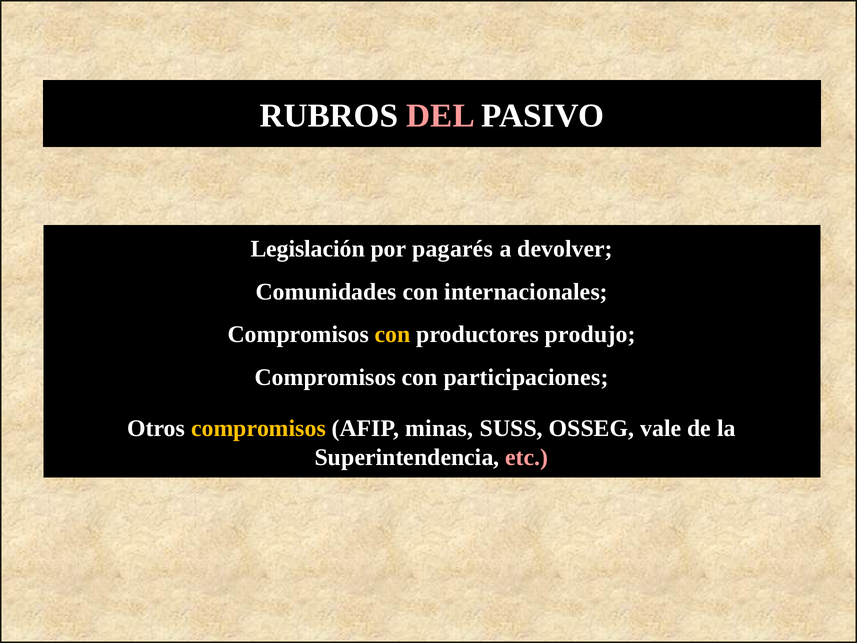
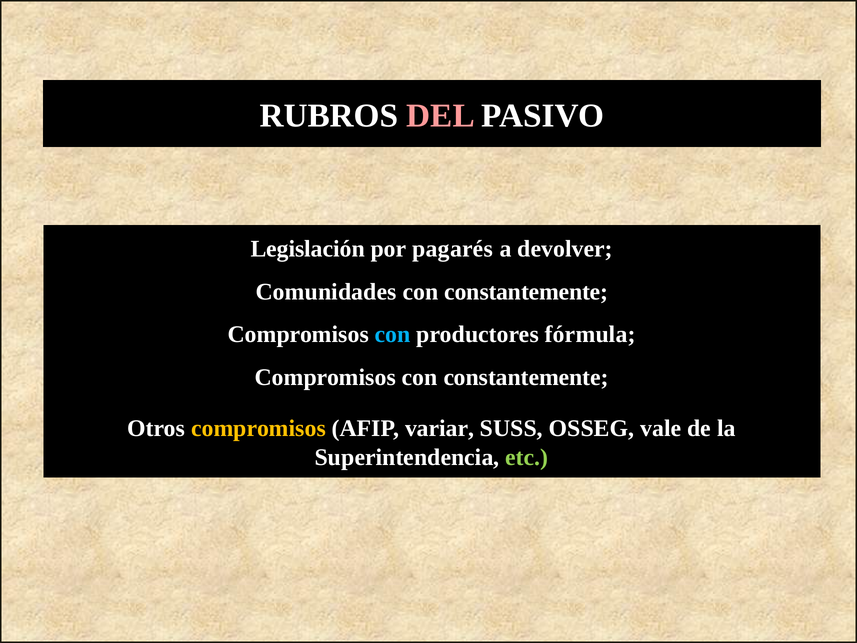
internacionales at (526, 292): internacionales -> constantemente
con at (393, 334) colour: yellow -> light blue
produjo: produjo -> fórmula
Compromisos con participaciones: participaciones -> constantemente
minas: minas -> variar
etc colour: pink -> light green
